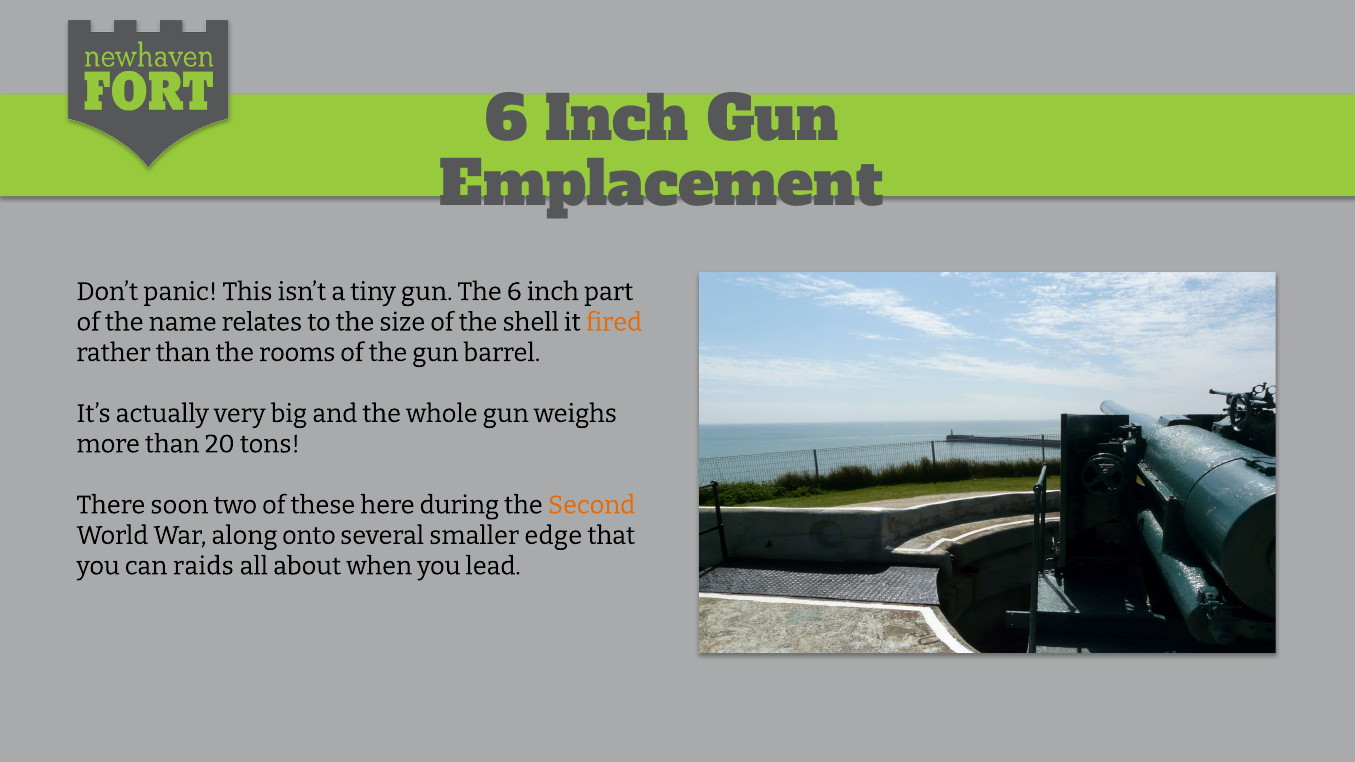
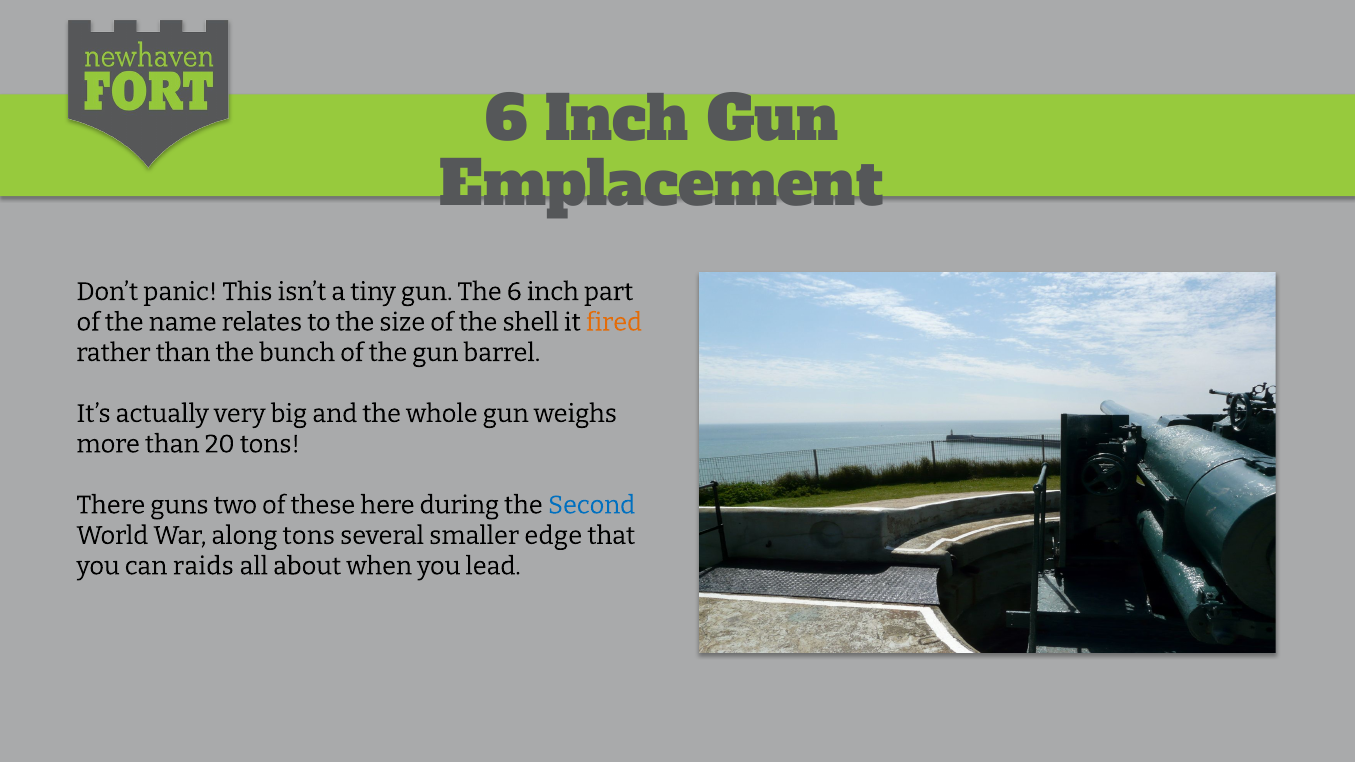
rooms: rooms -> bunch
soon: soon -> guns
Second colour: orange -> blue
along onto: onto -> tons
